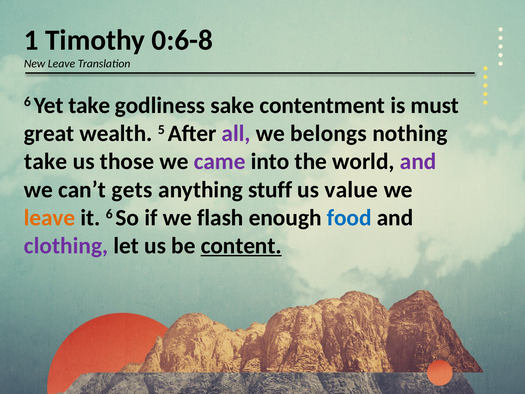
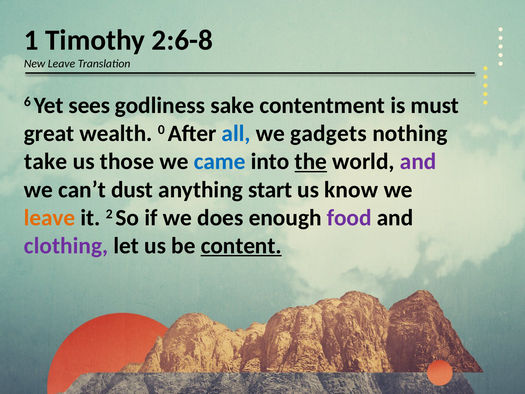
0:6-8: 0:6-8 -> 2:6-8
Yet take: take -> sees
5: 5 -> 0
all colour: purple -> blue
belongs: belongs -> gadgets
came colour: purple -> blue
the underline: none -> present
gets: gets -> dust
stuff: stuff -> start
value: value -> know
it 6: 6 -> 2
flash: flash -> does
food colour: blue -> purple
